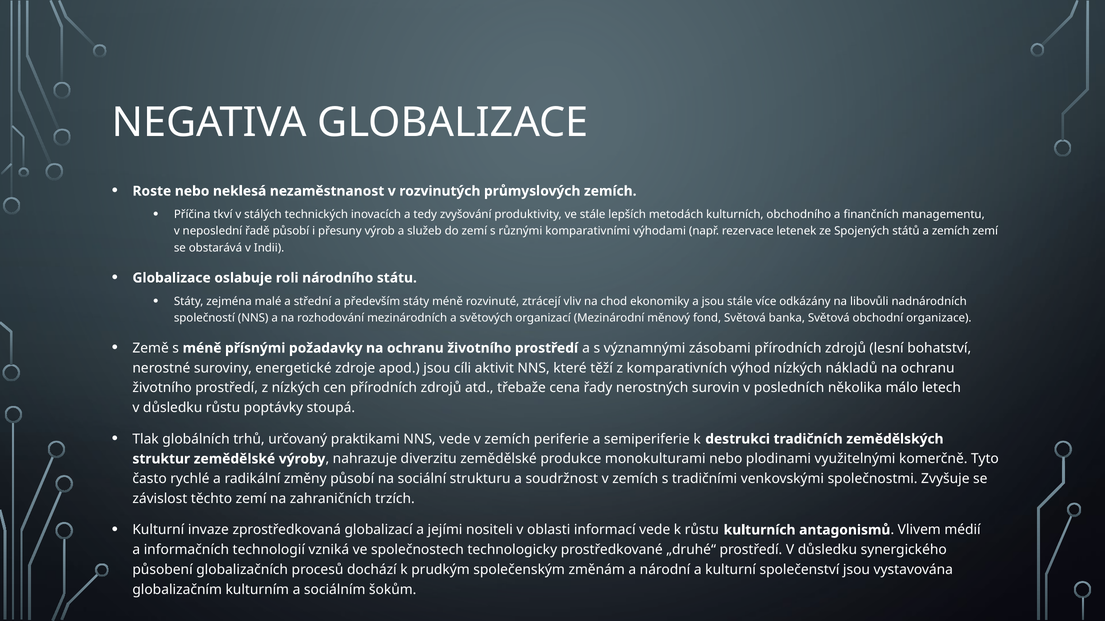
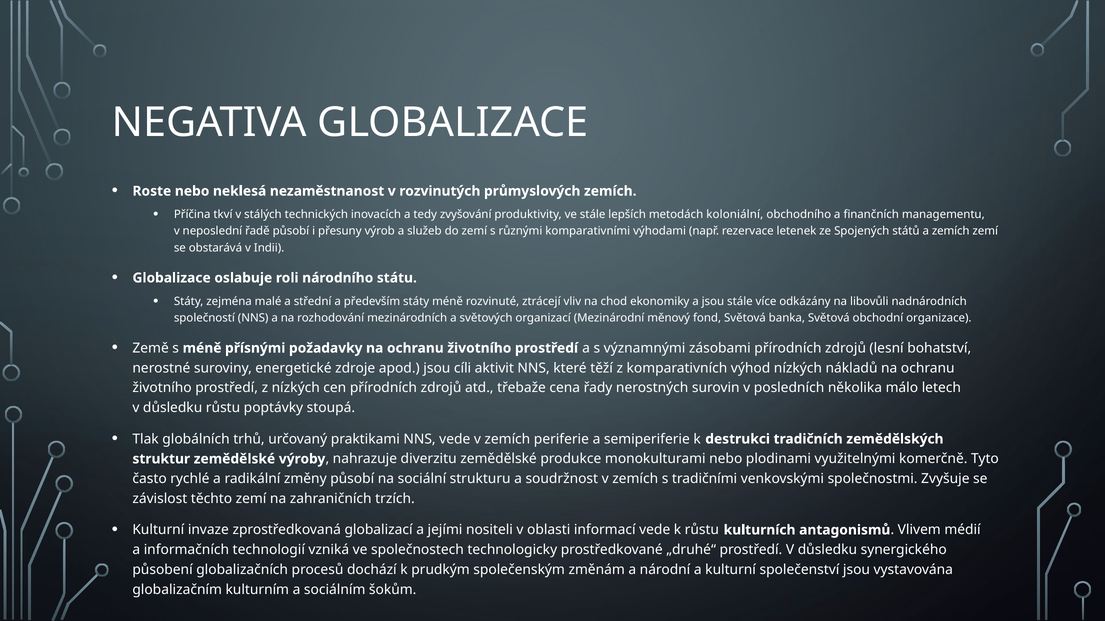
metodách kulturních: kulturních -> koloniální
